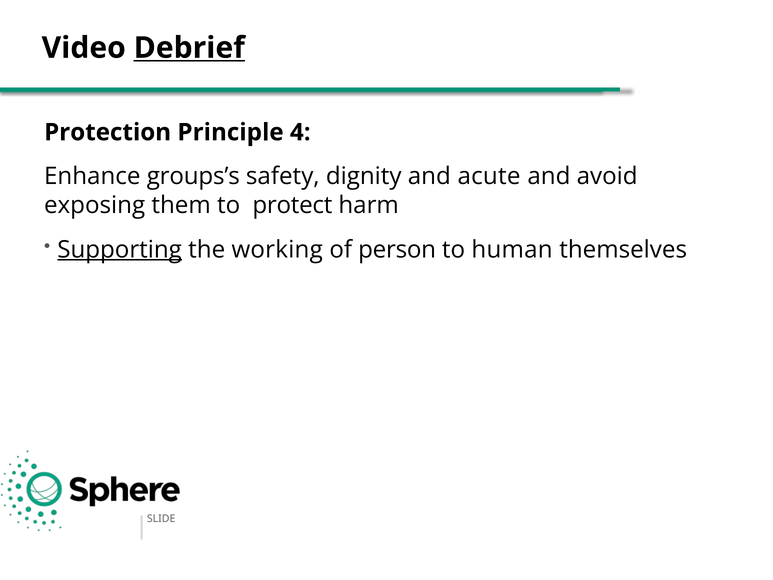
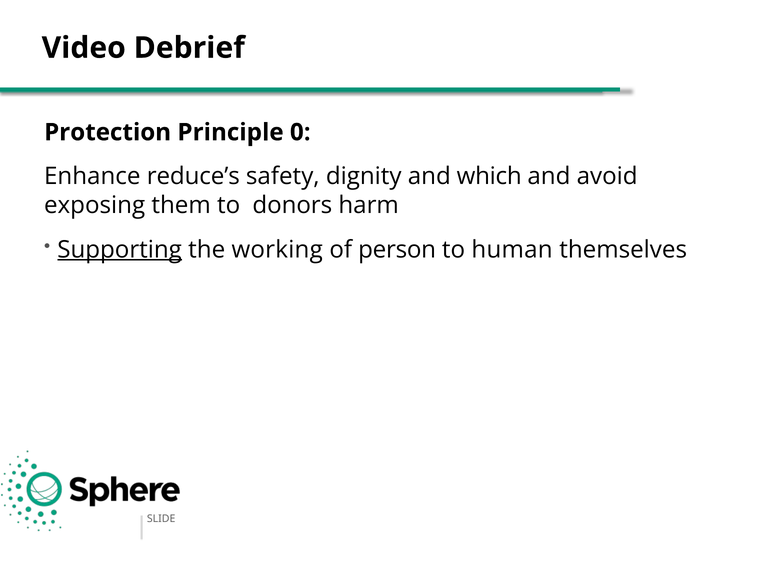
Debrief underline: present -> none
4: 4 -> 0
groups’s: groups’s -> reduce’s
acute: acute -> which
protect: protect -> donors
